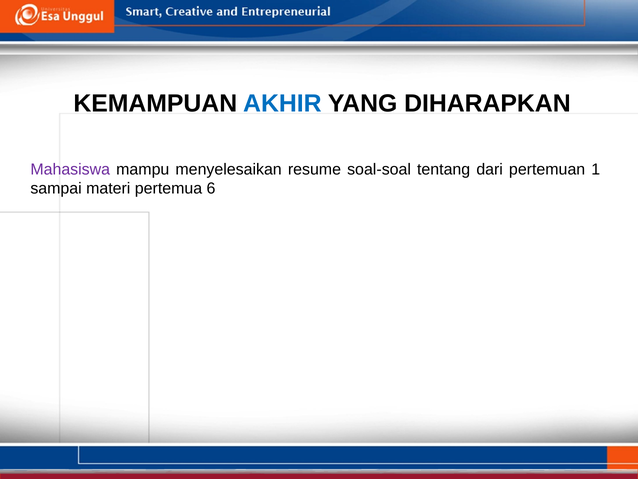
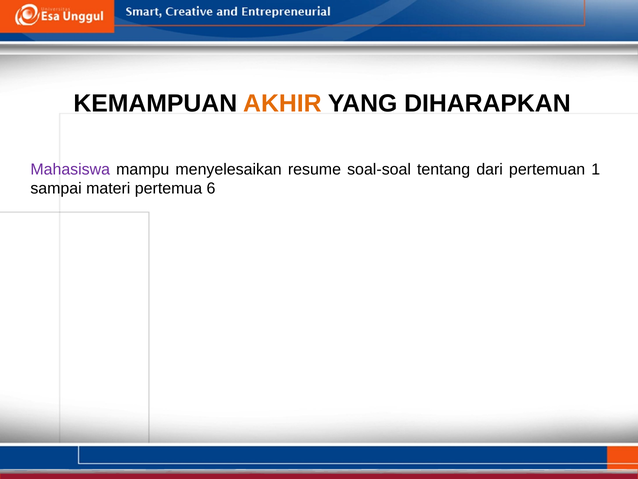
AKHIR colour: blue -> orange
